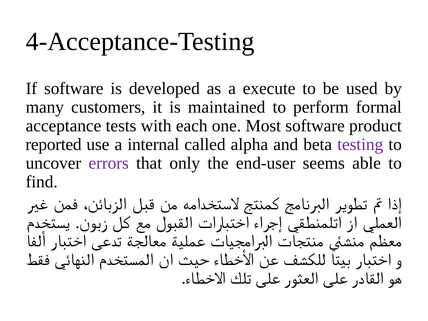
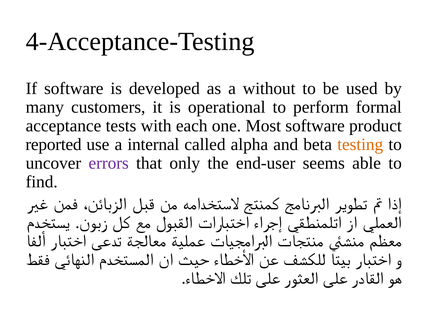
execute: execute -> without
maintained: maintained -> operational
testing colour: purple -> orange
